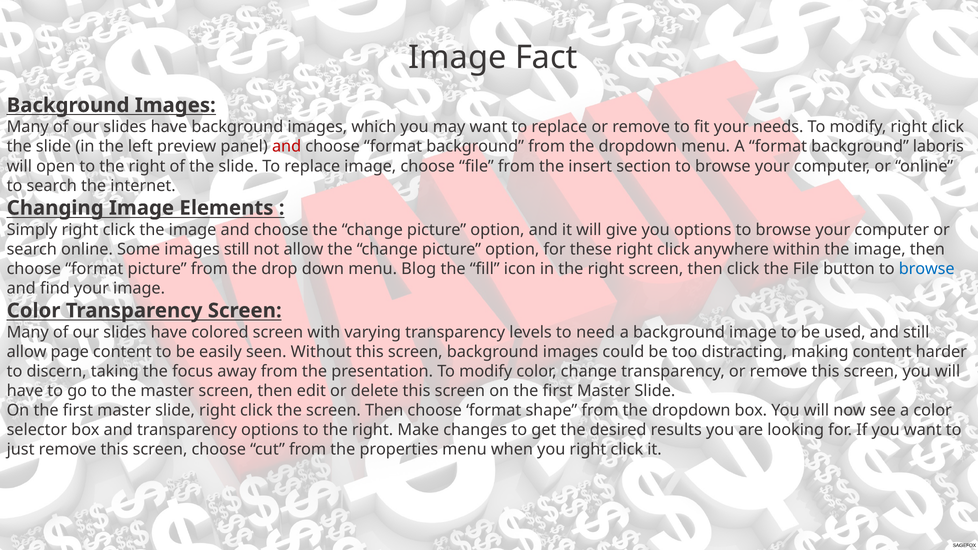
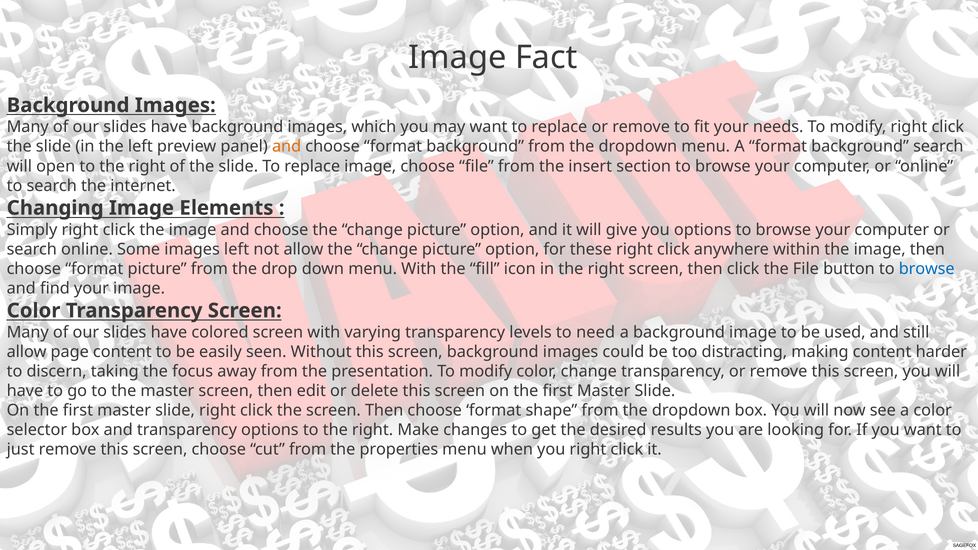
and at (287, 147) colour: red -> orange
background laboris: laboris -> search
images still: still -> left
menu Blog: Blog -> With
